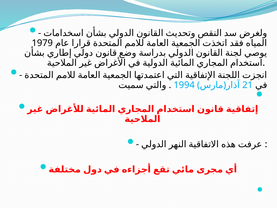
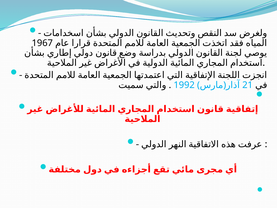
1979: 1979 -> 1967
1994: 1994 -> 1992
